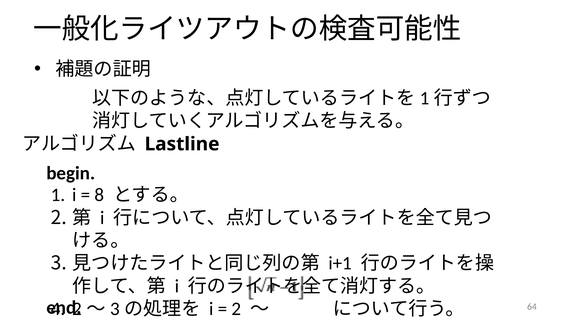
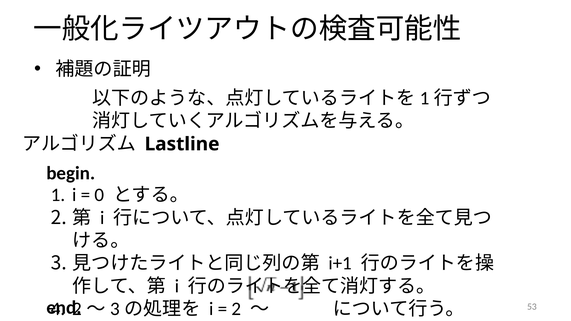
8: 8 -> 0
64: 64 -> 53
